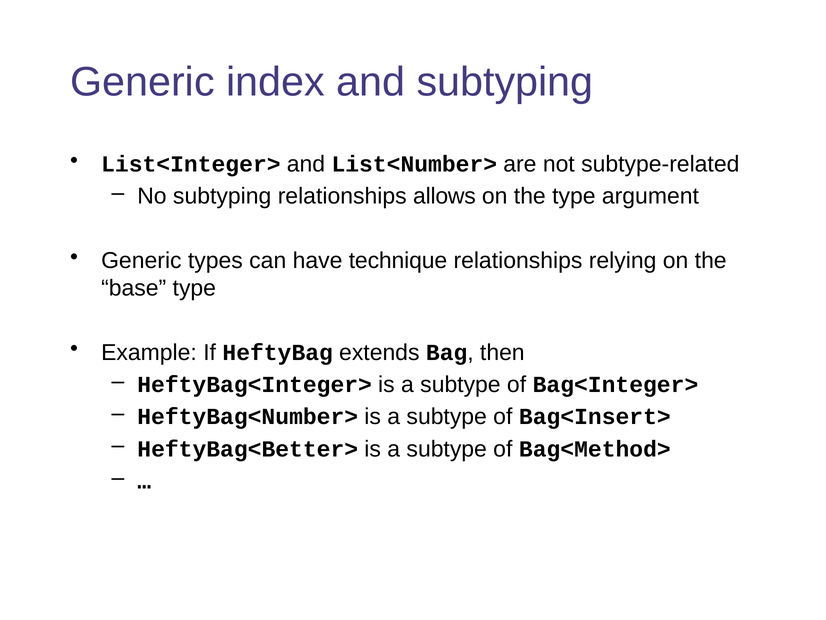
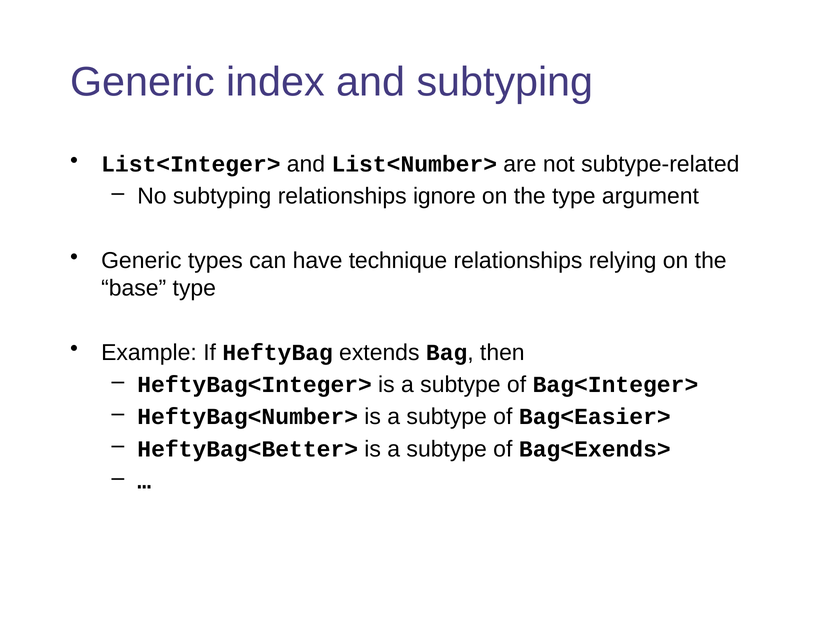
allows: allows -> ignore
Bag<Insert>: Bag<Insert> -> Bag<Easier>
Bag<Method>: Bag<Method> -> Bag<Exends>
